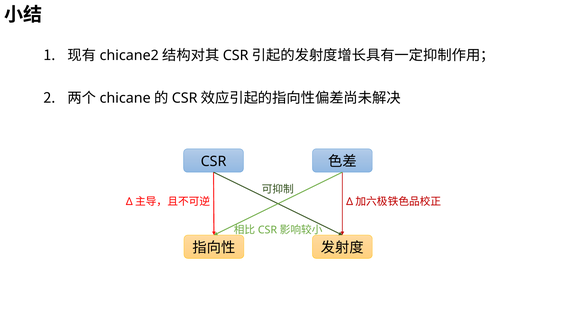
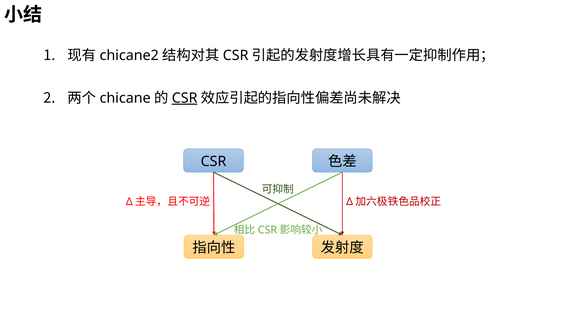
CSR at (185, 98) underline: none -> present
